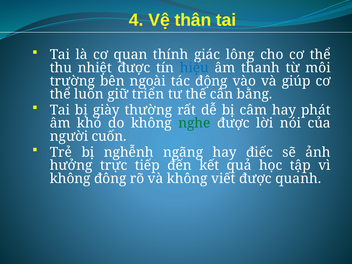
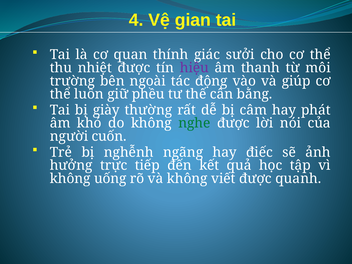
thân: thân -> gian
lông: lông -> sưởi
hiệu colour: blue -> purple
triển: triển -> phều
đông: đông -> uống
